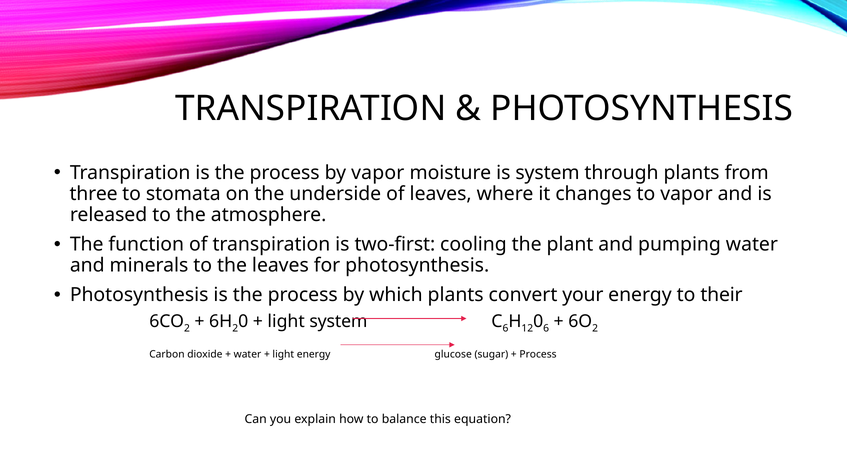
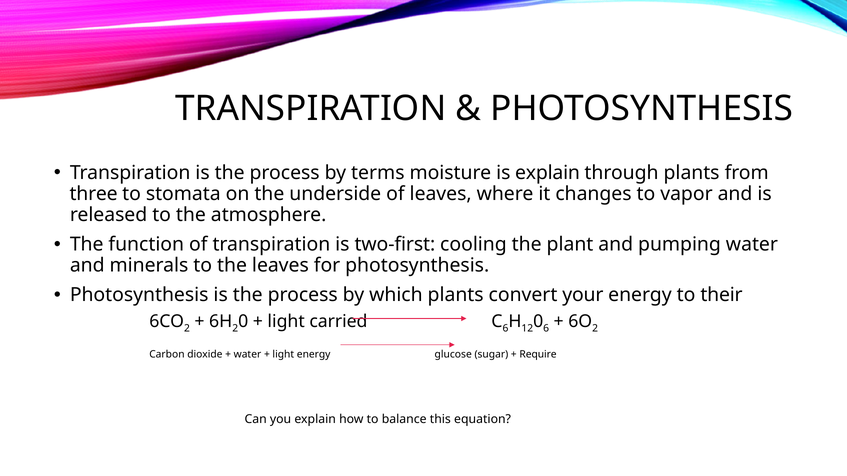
by vapor: vapor -> terms
is system: system -> explain
light system: system -> carried
Process at (538, 355): Process -> Require
